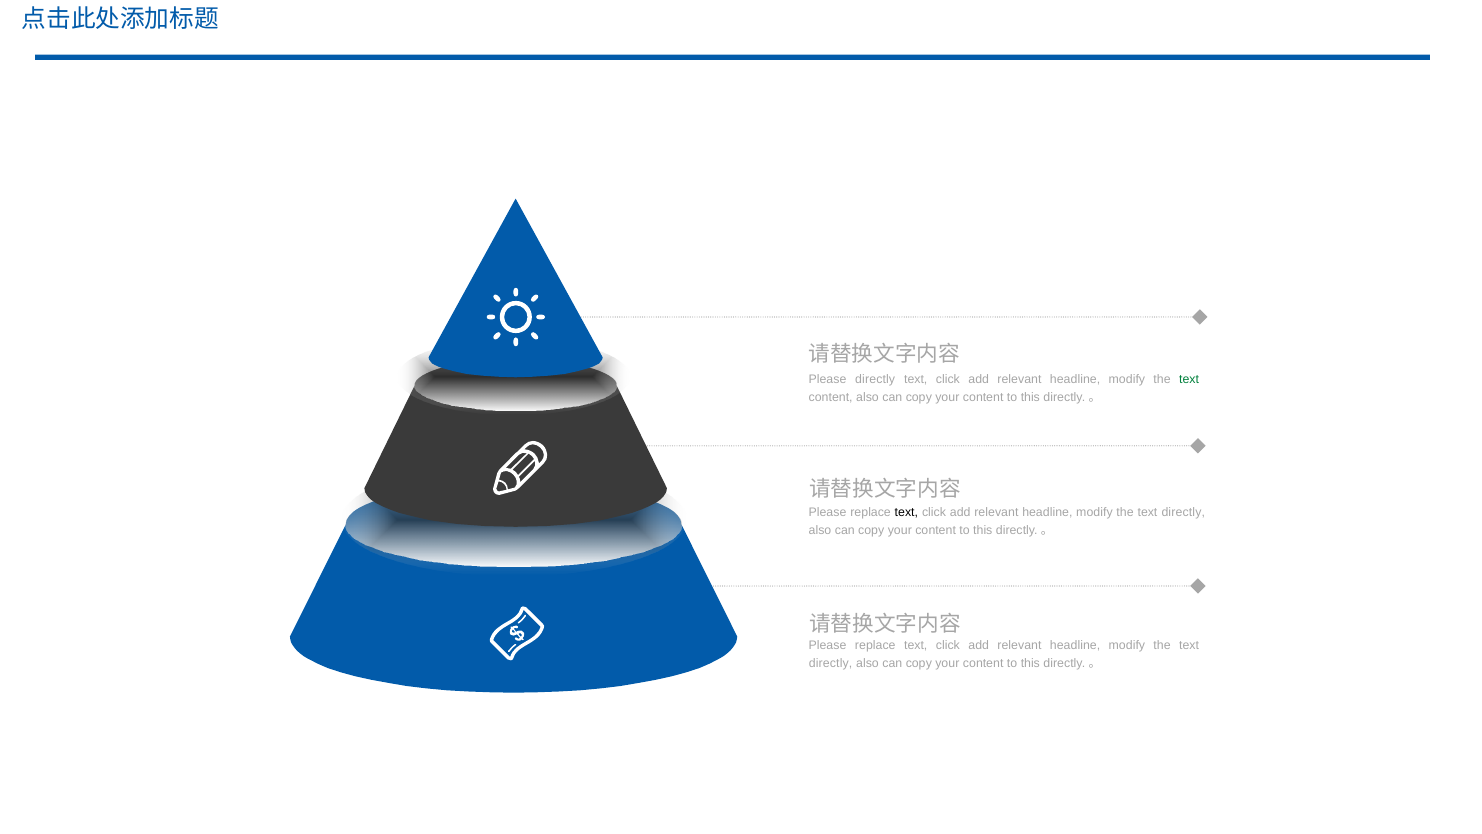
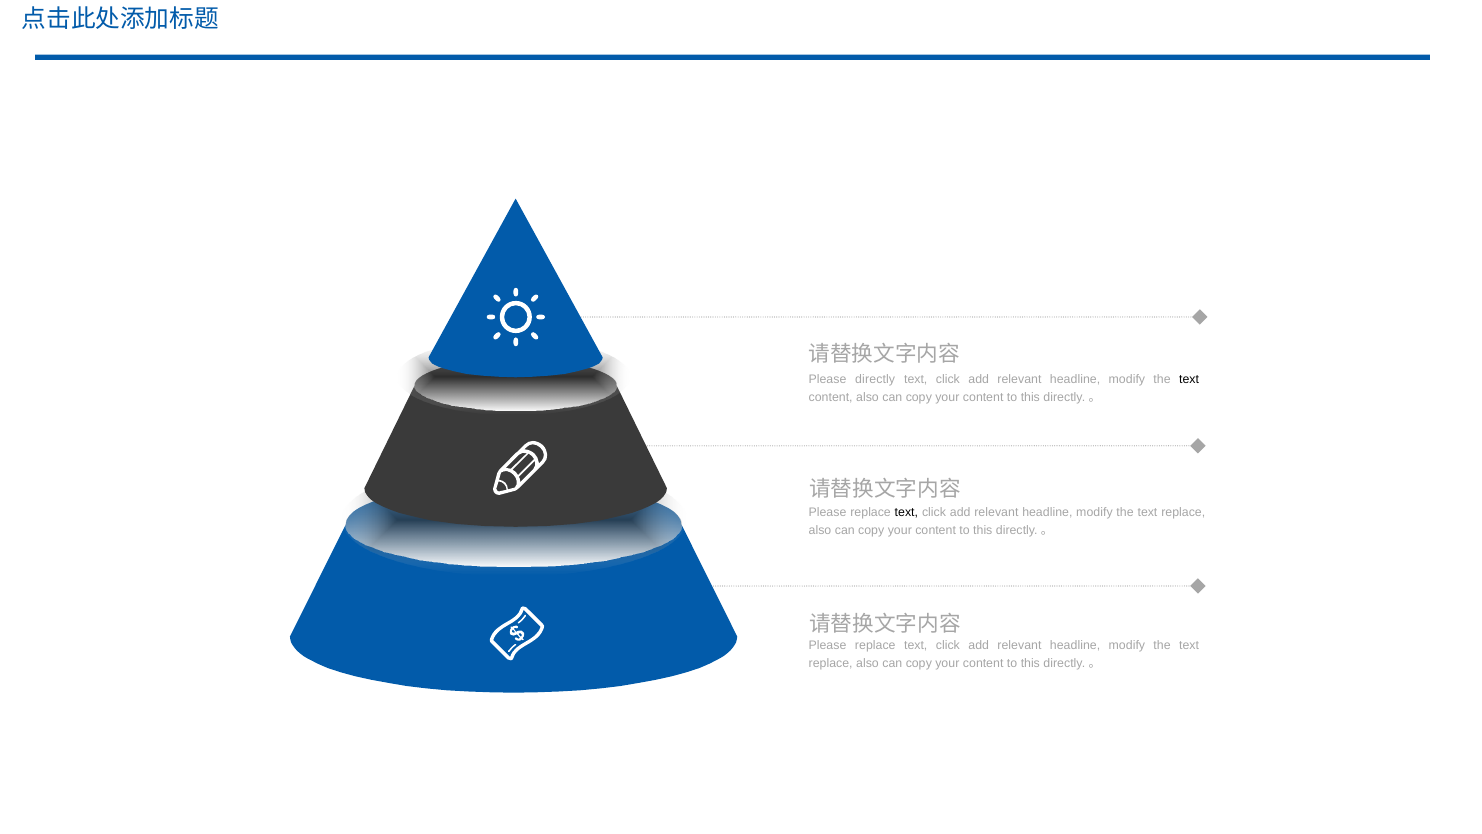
text at (1189, 379) colour: green -> black
directly at (1183, 512): directly -> replace
directly at (831, 663): directly -> replace
